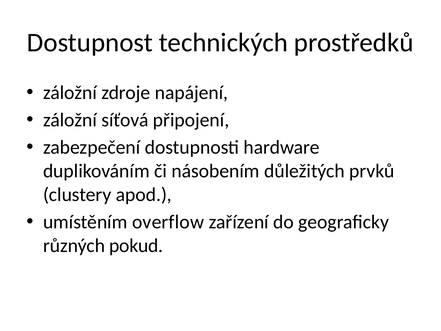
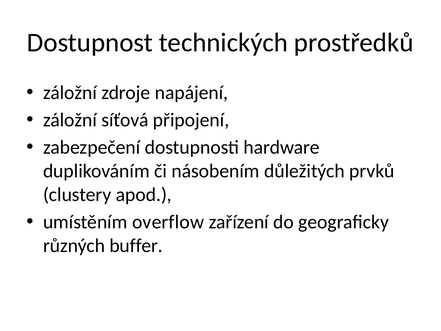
pokud: pokud -> buffer
